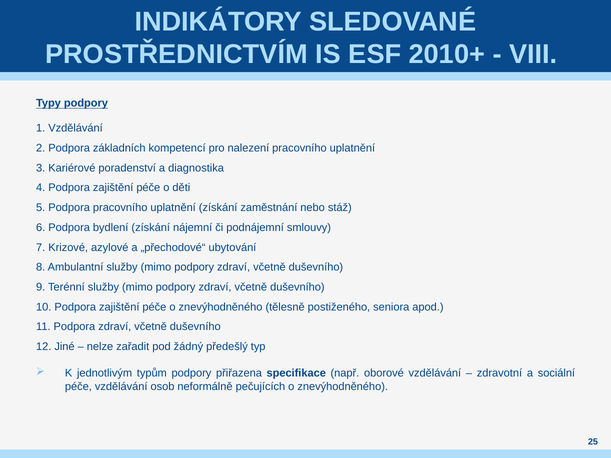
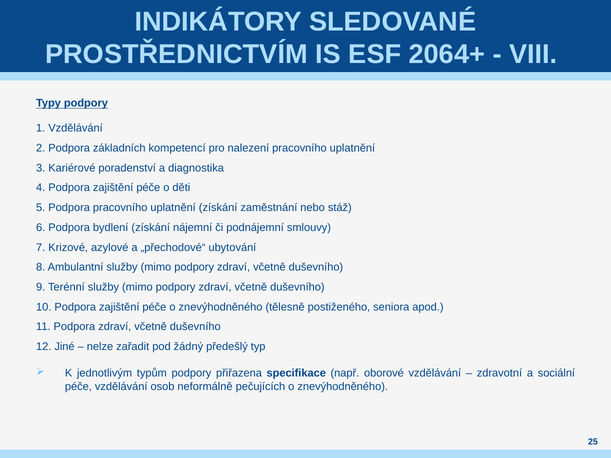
2010+: 2010+ -> 2064+
